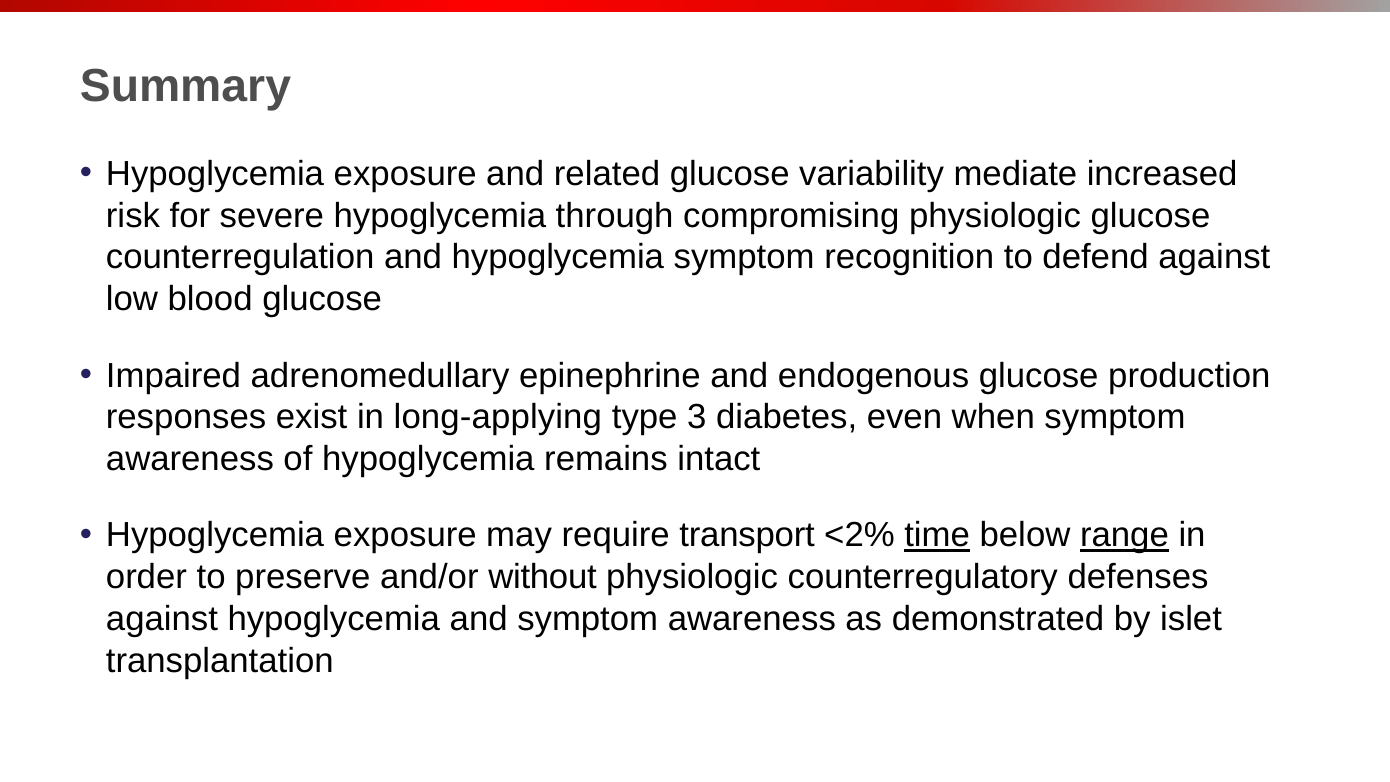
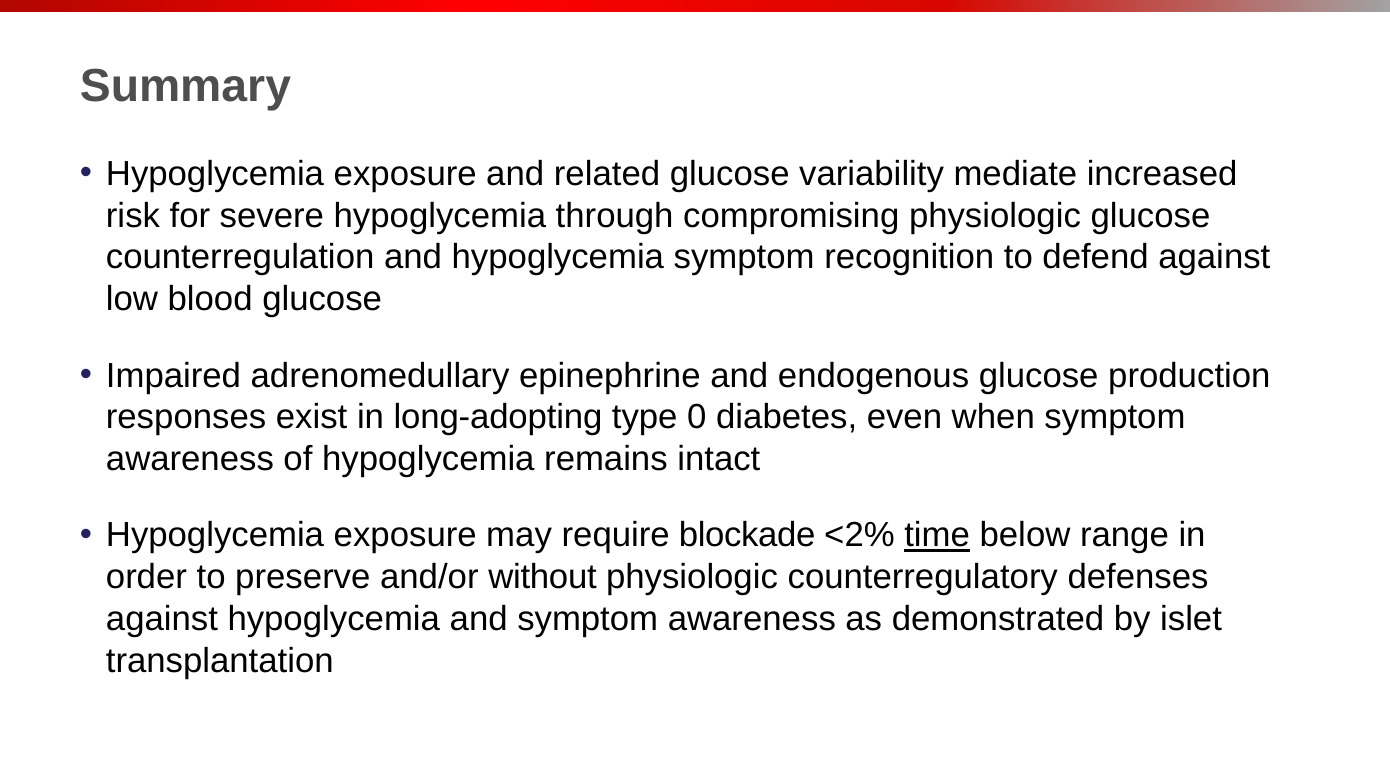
long-applying: long-applying -> long-adopting
3: 3 -> 0
transport: transport -> blockade
range underline: present -> none
